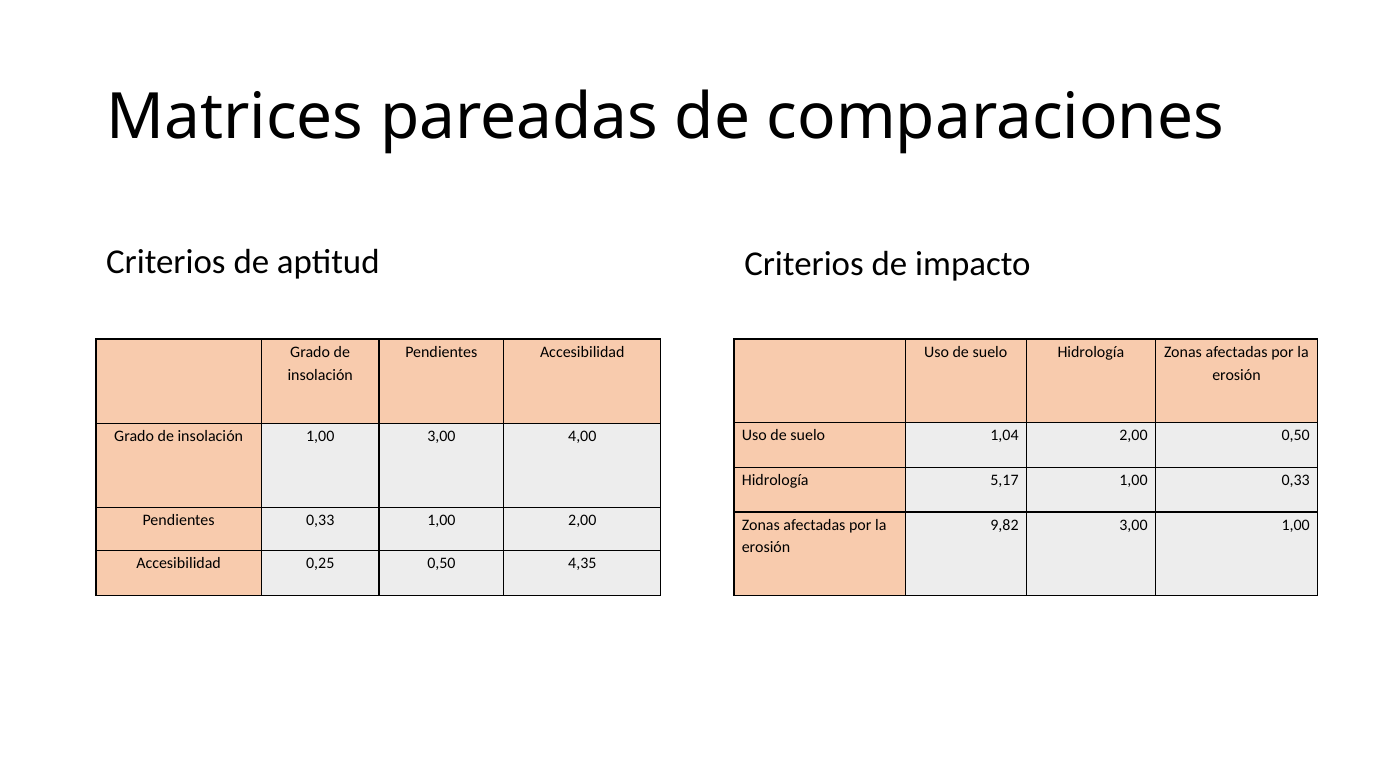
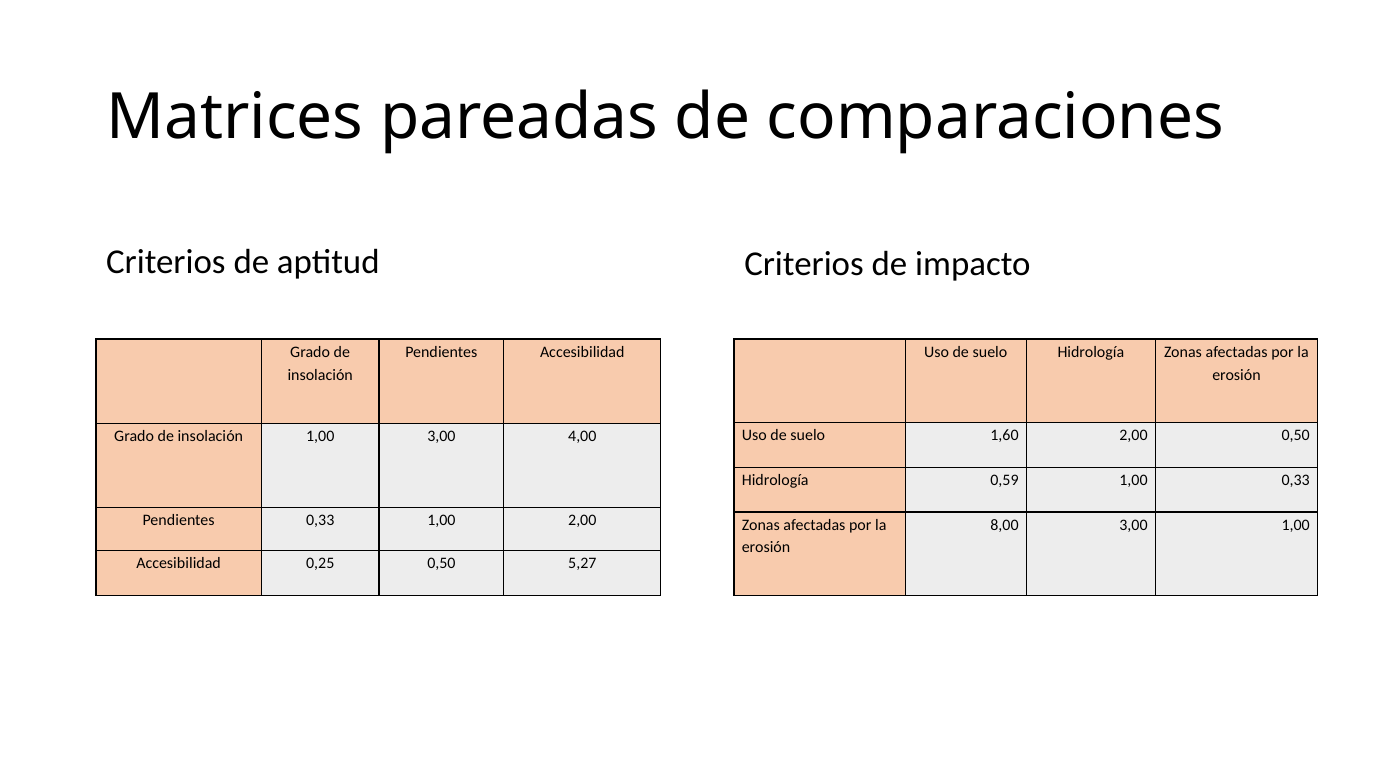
1,04: 1,04 -> 1,60
5,17: 5,17 -> 0,59
9,82: 9,82 -> 8,00
4,35: 4,35 -> 5,27
